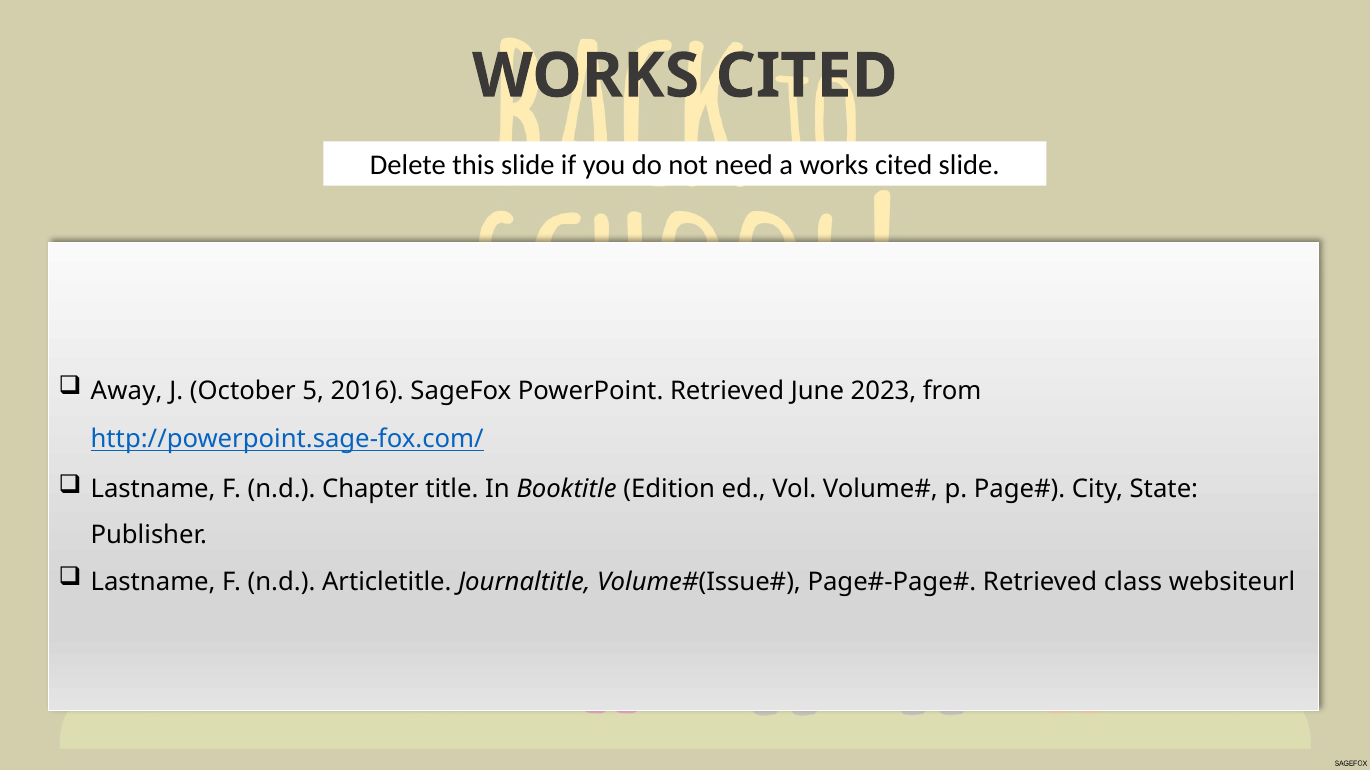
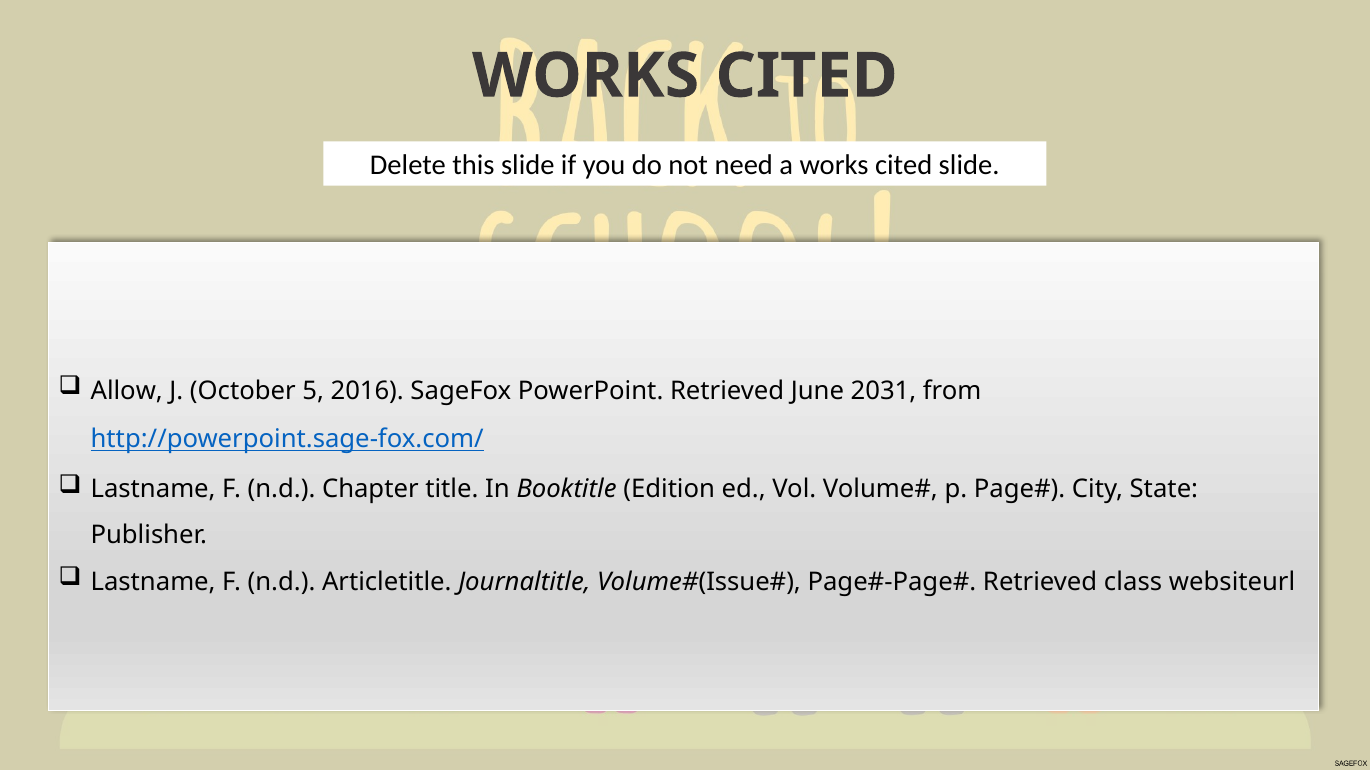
Away: Away -> Allow
2023: 2023 -> 2031
